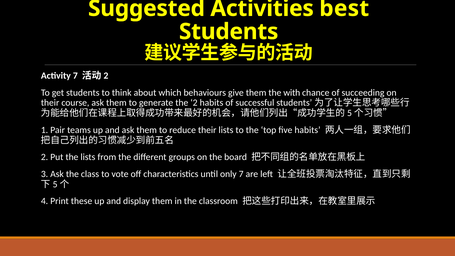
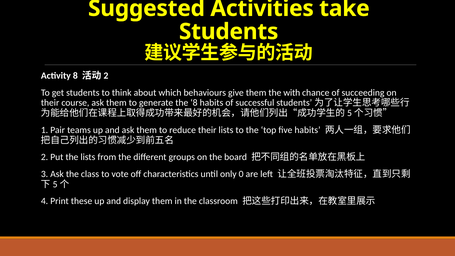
best: best -> take
Activity 7: 7 -> 8
the 2: 2 -> 8
only 7: 7 -> 0
